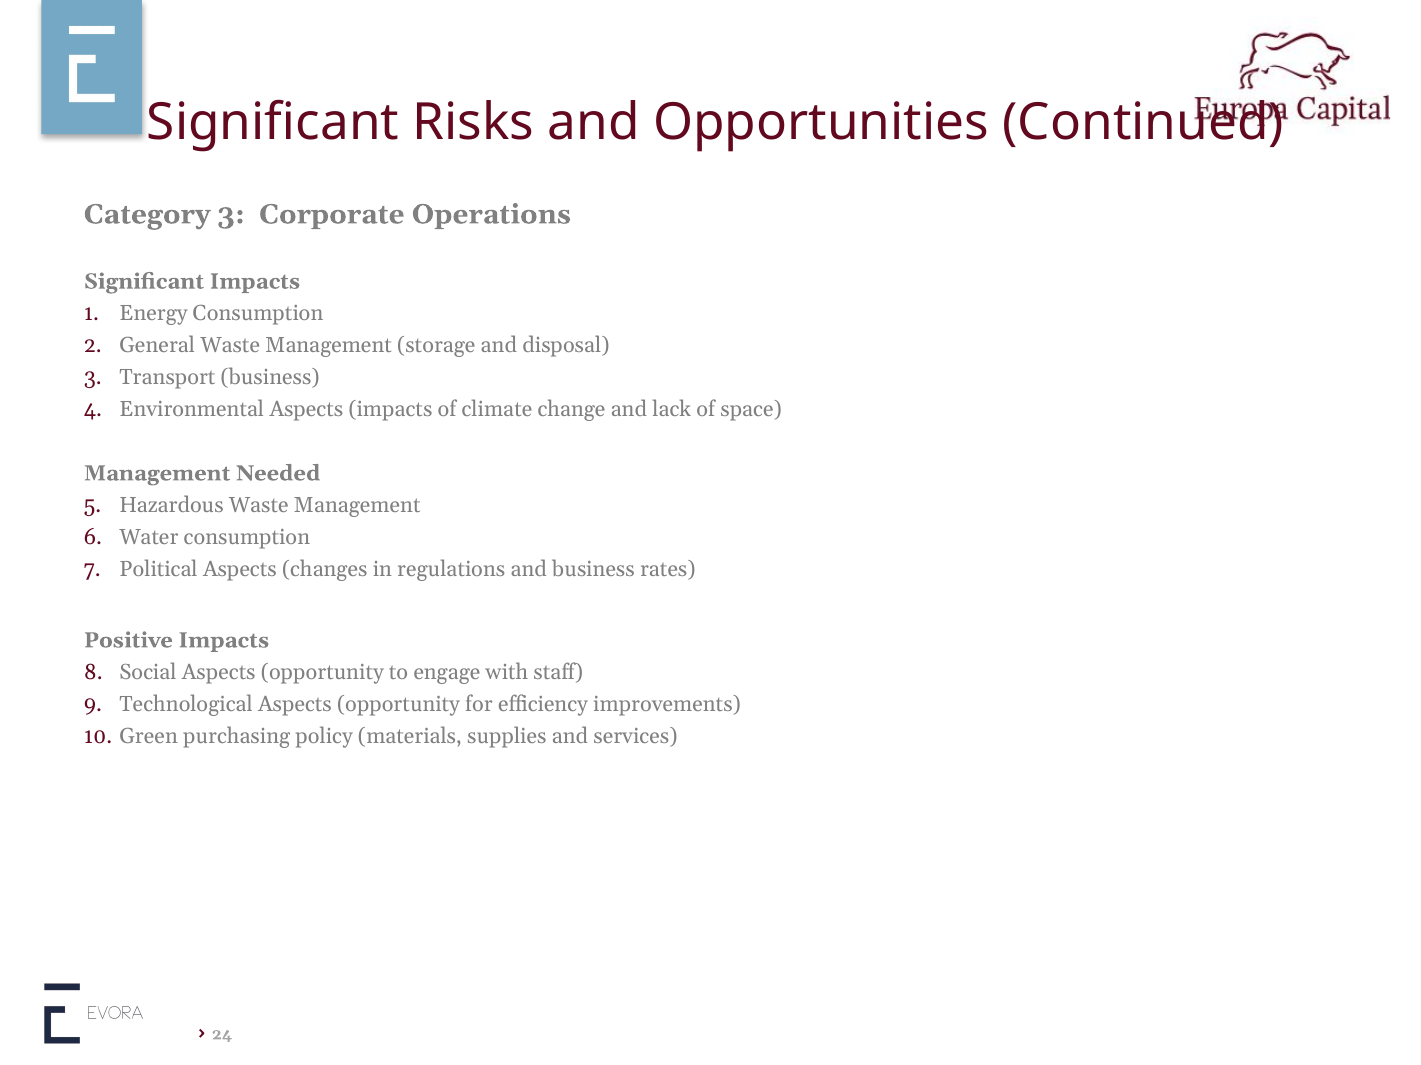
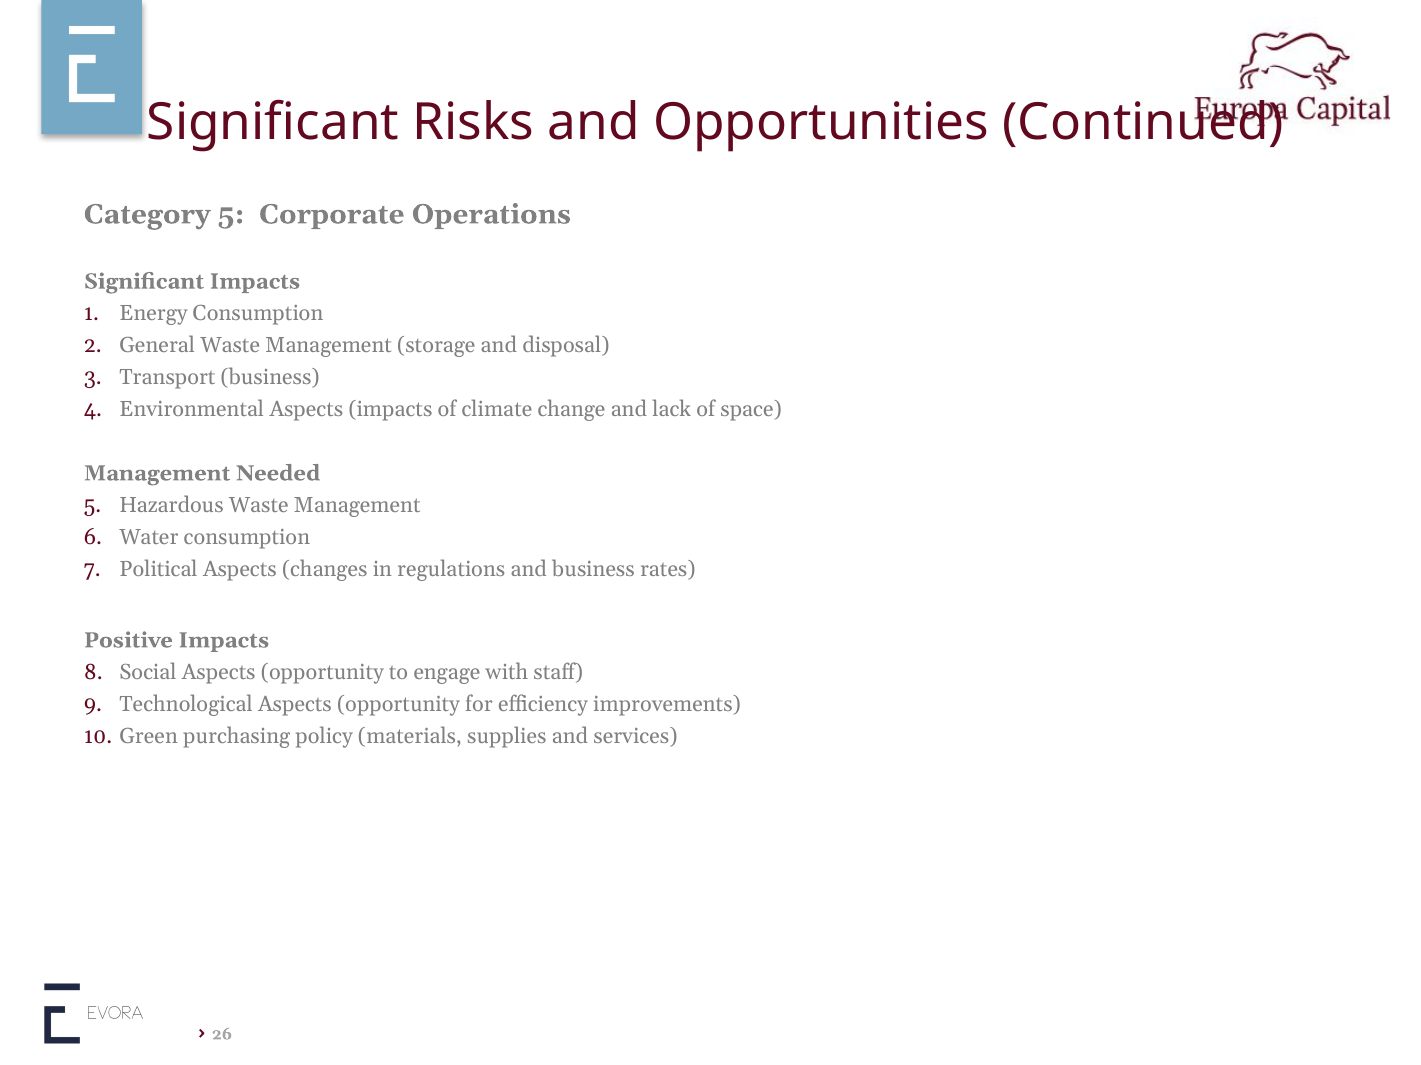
Category 3: 3 -> 5
24: 24 -> 26
